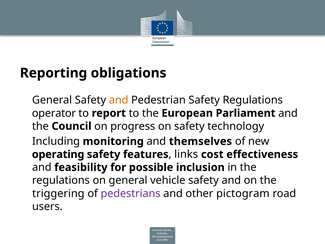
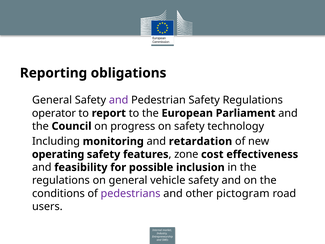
and at (119, 100) colour: orange -> purple
themselves: themselves -> retardation
links: links -> zone
triggering: triggering -> conditions
